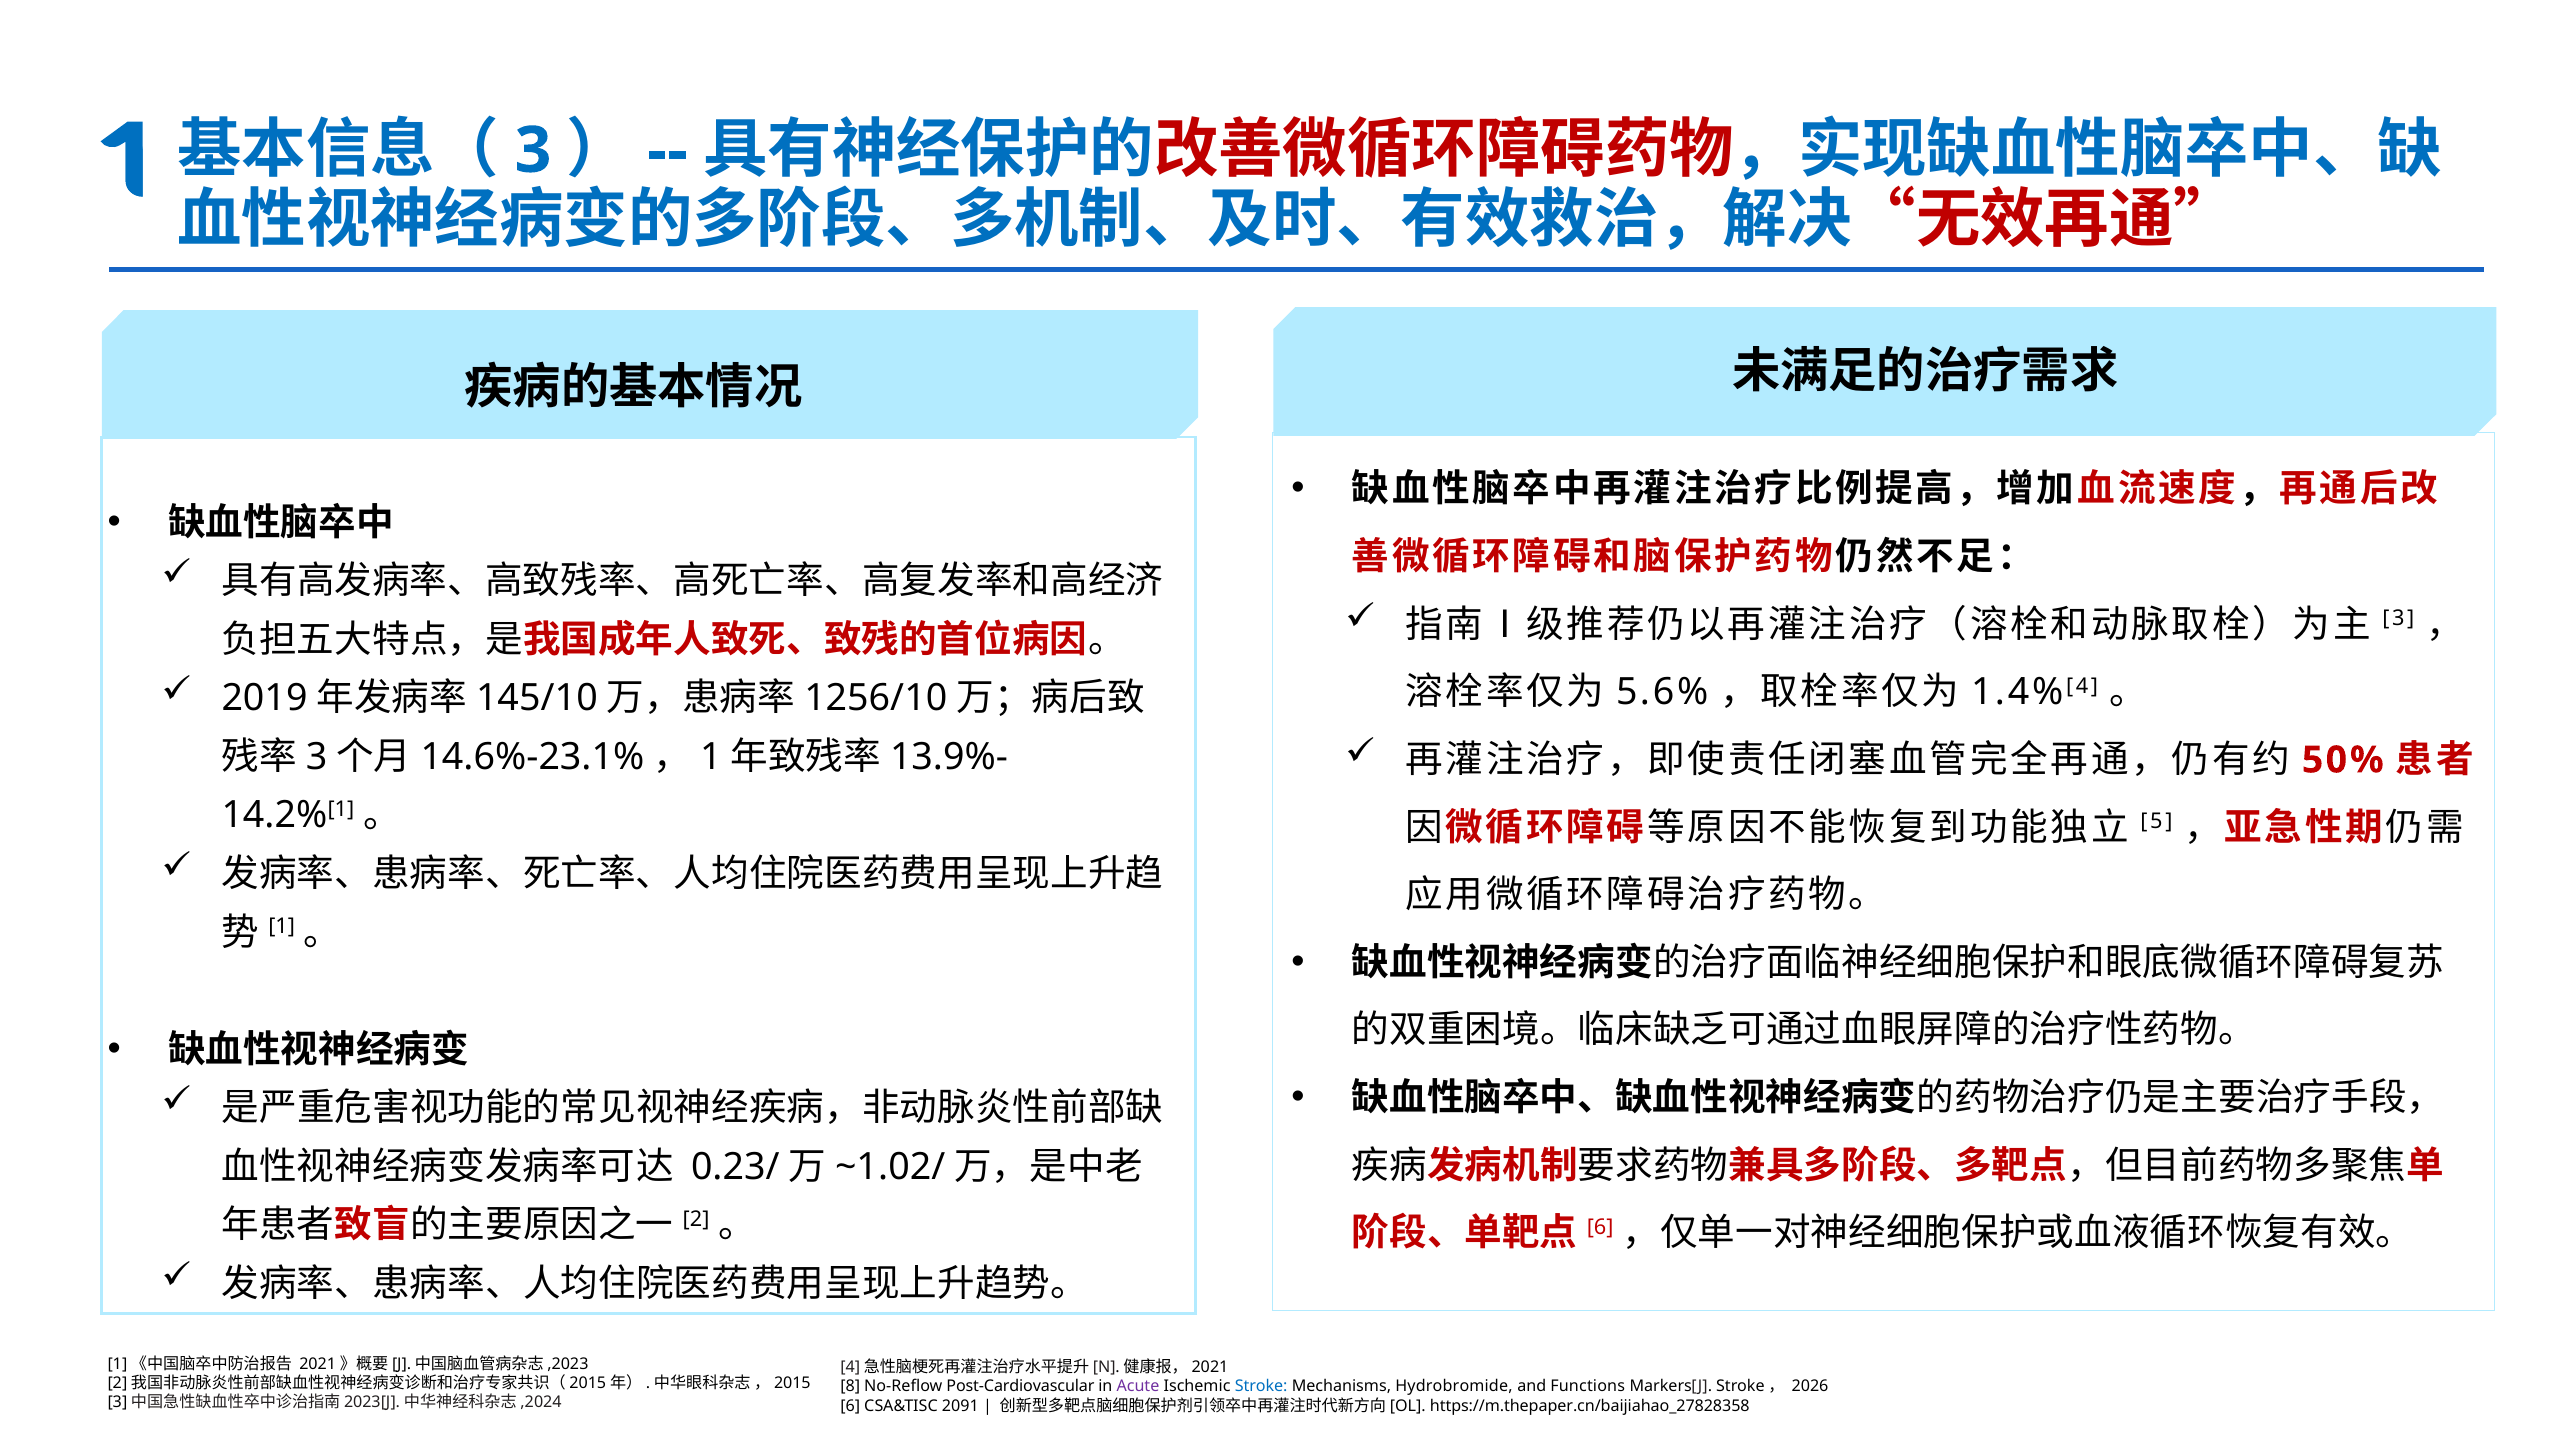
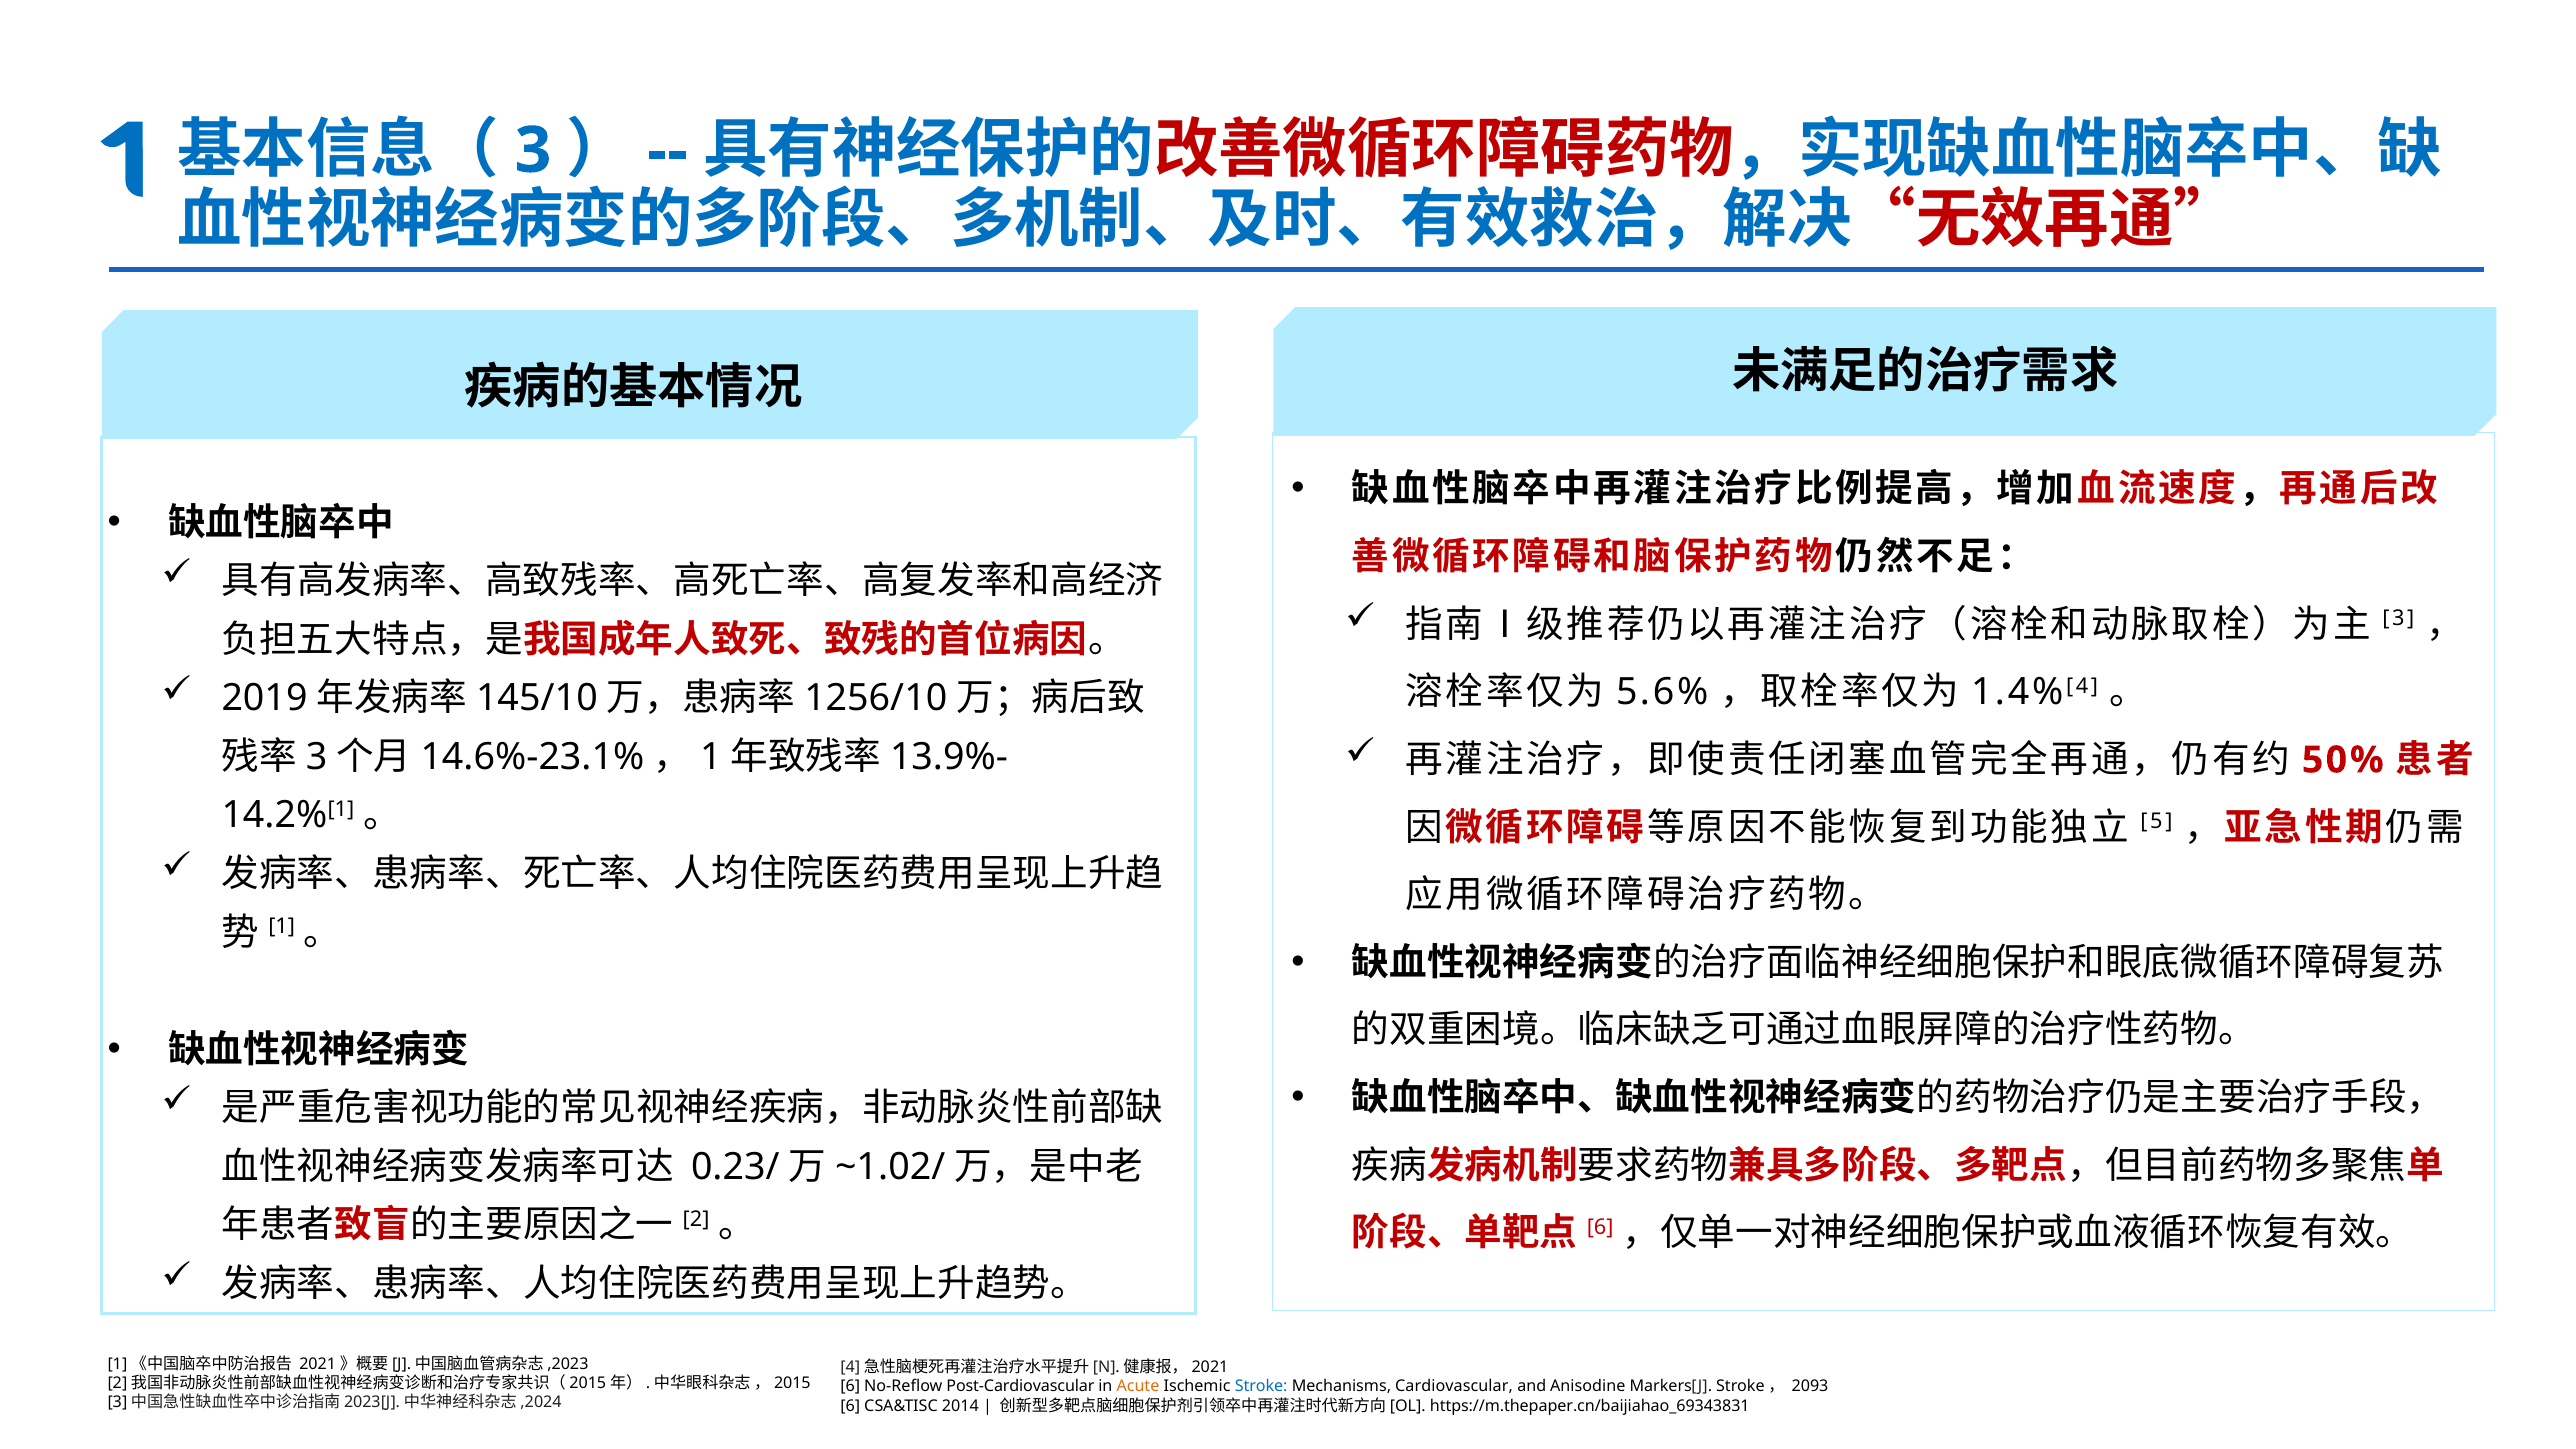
8 at (850, 1386): 8 -> 6
Acute colour: purple -> orange
Hydrobromide: Hydrobromide -> Cardiovascular
Functions: Functions -> Anisodine
2026: 2026 -> 2093
2091: 2091 -> 2014
https://m.thepaper.cn/baijiahao_27828358: https://m.thepaper.cn/baijiahao_27828358 -> https://m.thepaper.cn/baijiahao_69343831
